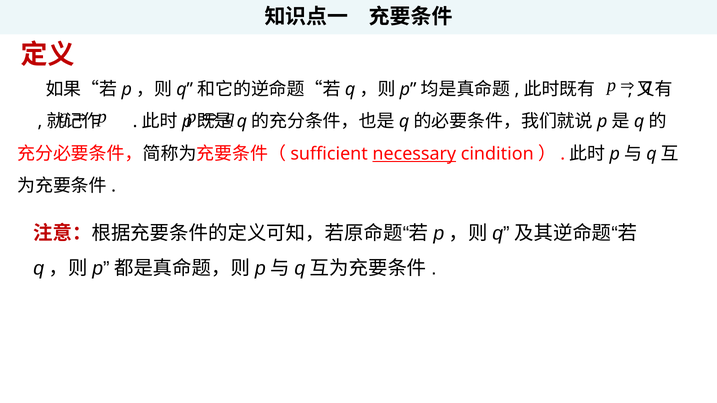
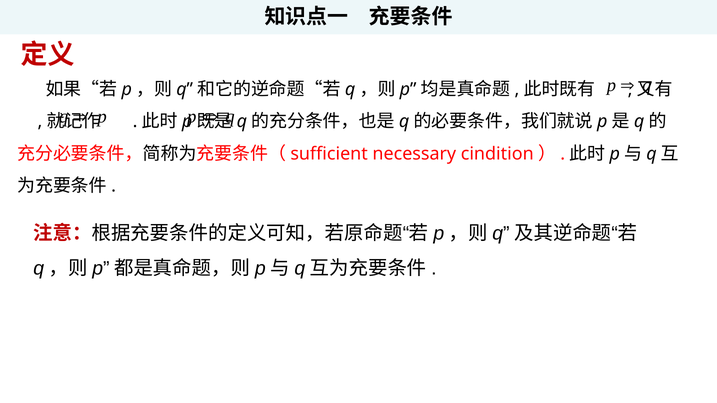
necessary underline: present -> none
